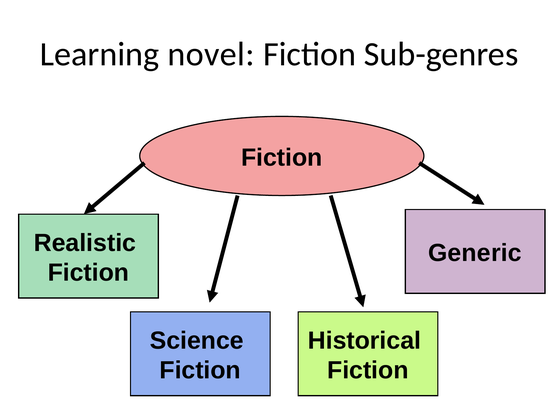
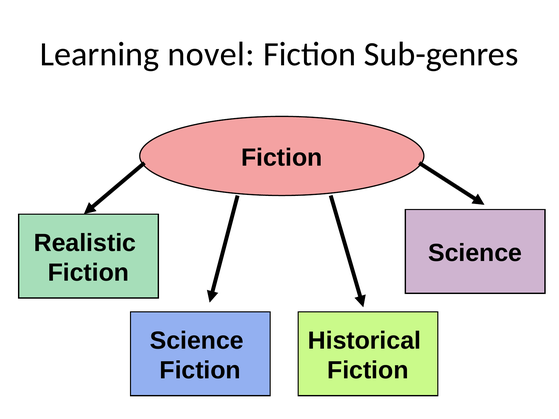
Generic at (475, 253): Generic -> Science
